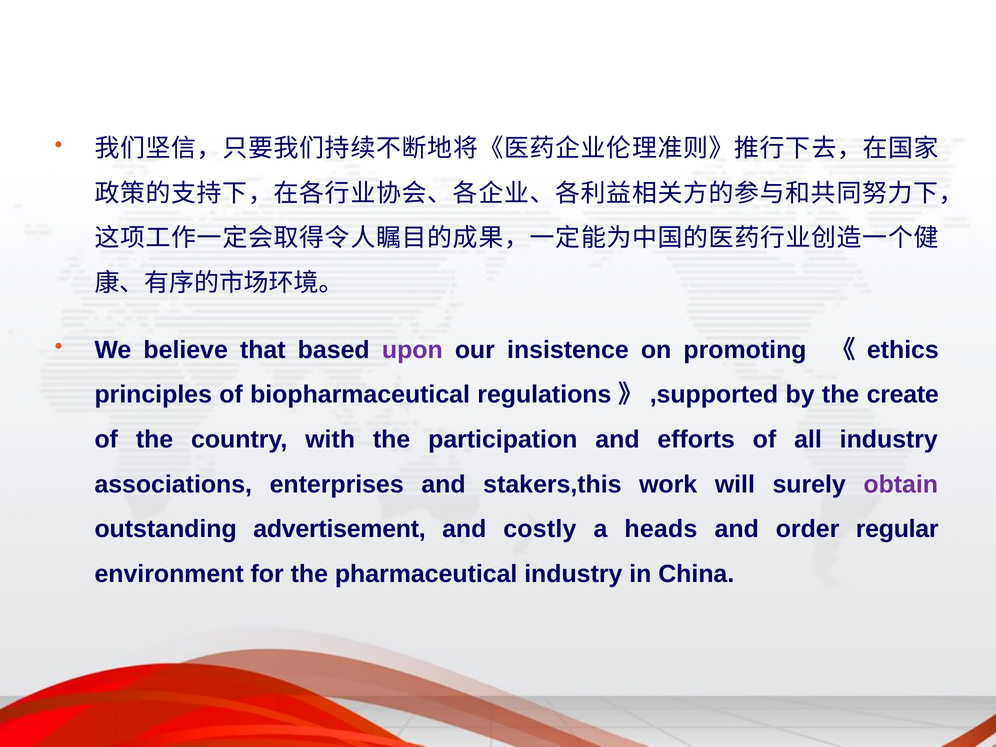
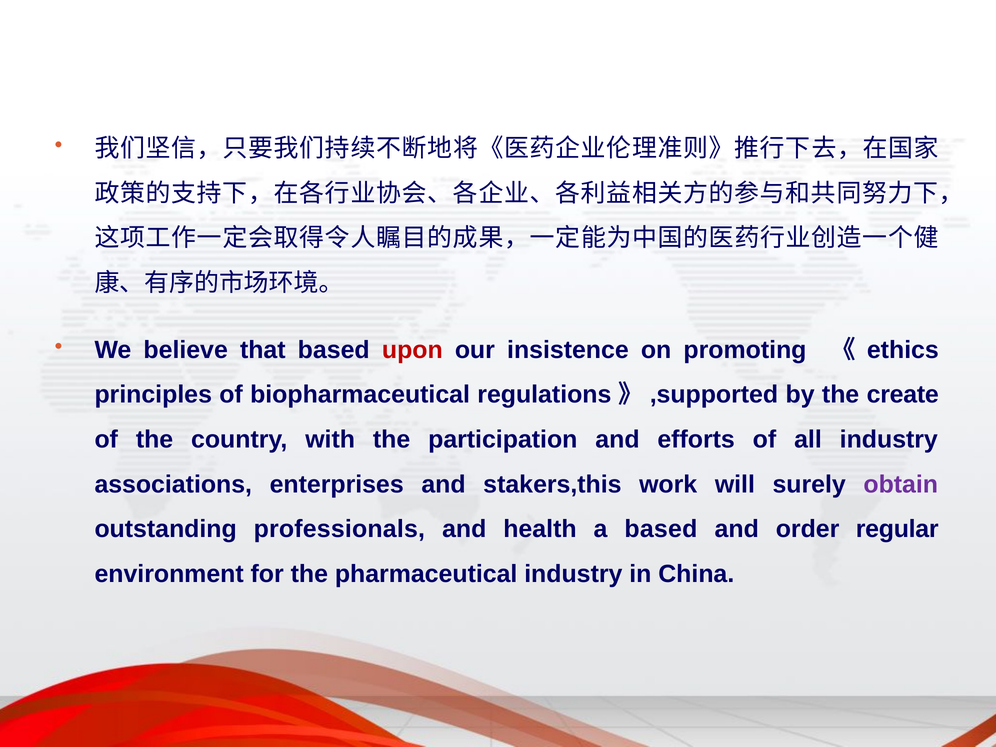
upon colour: purple -> red
advertisement: advertisement -> professionals
costly: costly -> health
a heads: heads -> based
